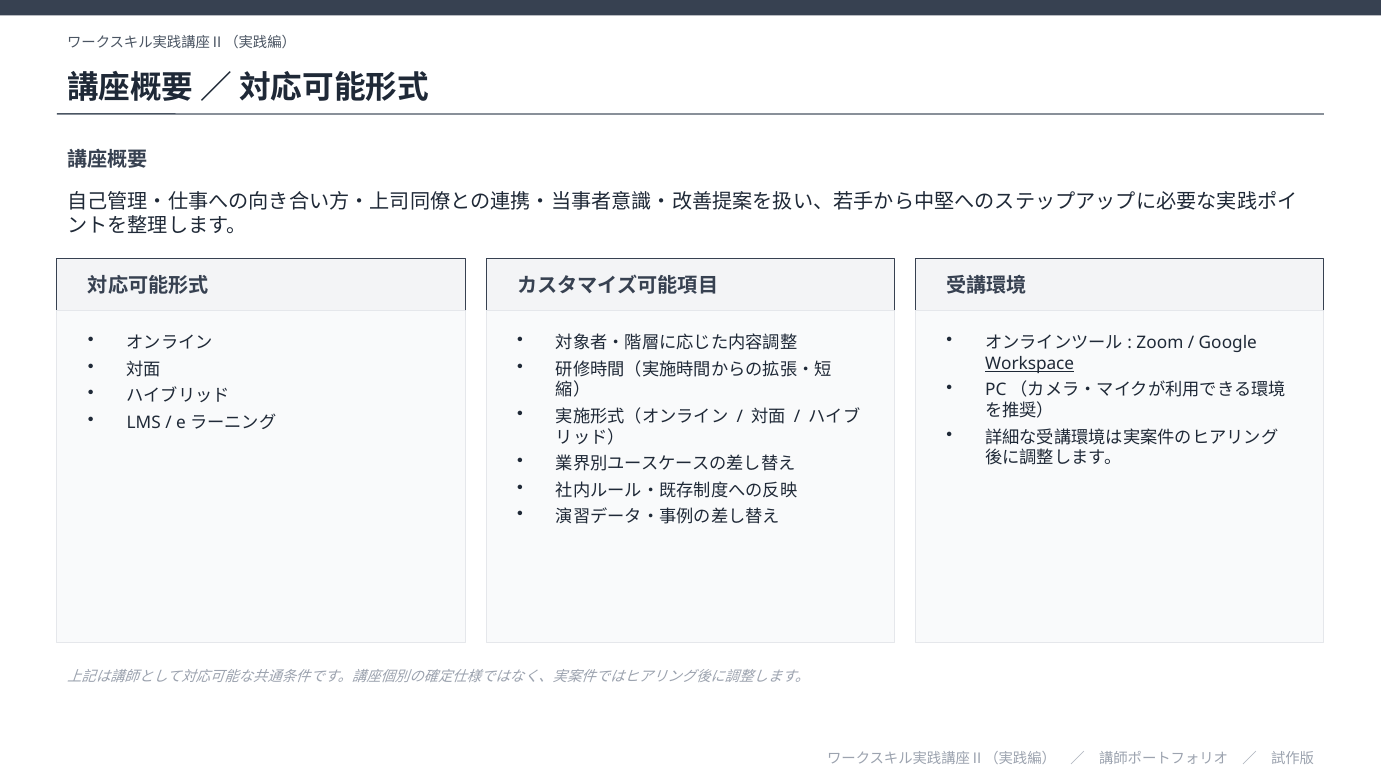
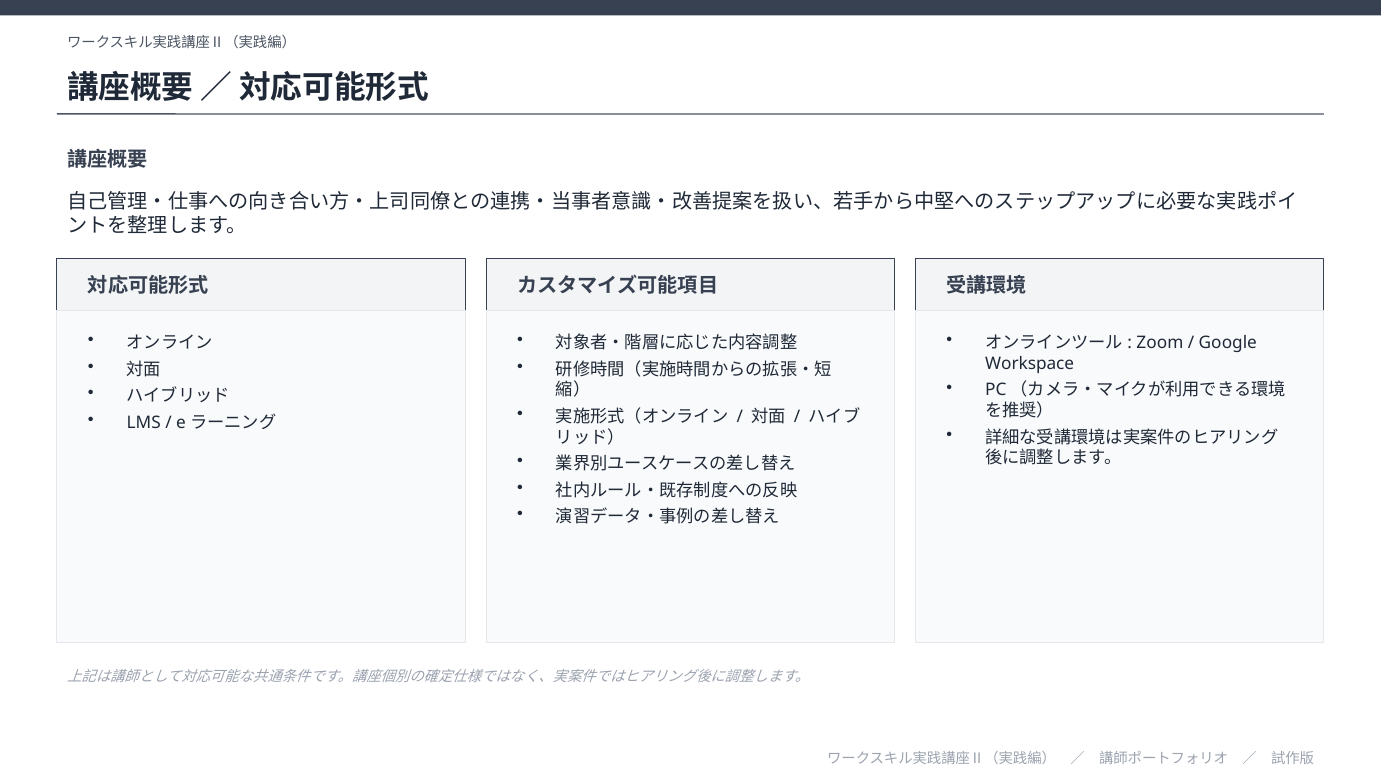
Workspace underline: present -> none
